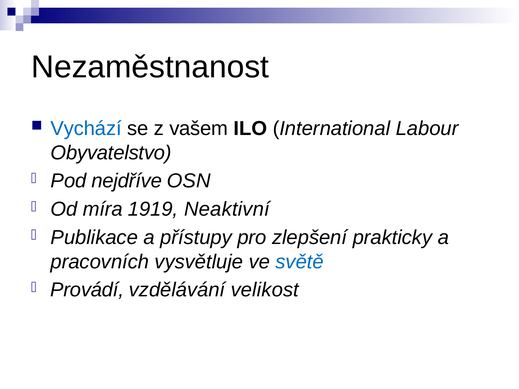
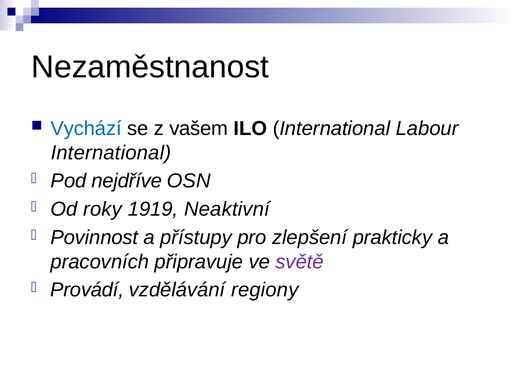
Obyvatelstvo at (111, 153): Obyvatelstvo -> International
míra: míra -> roky
Publikace: Publikace -> Povinnost
vysvětluje: vysvětluje -> připravuje
světě colour: blue -> purple
velikost: velikost -> regiony
